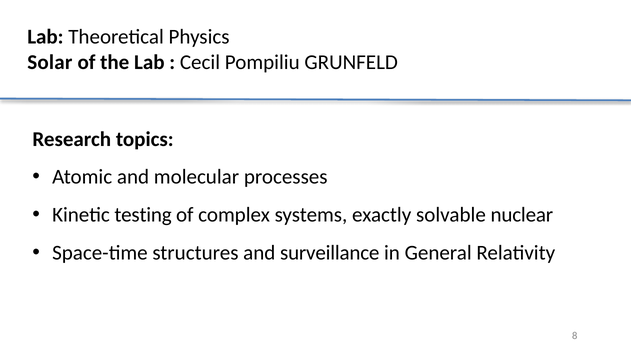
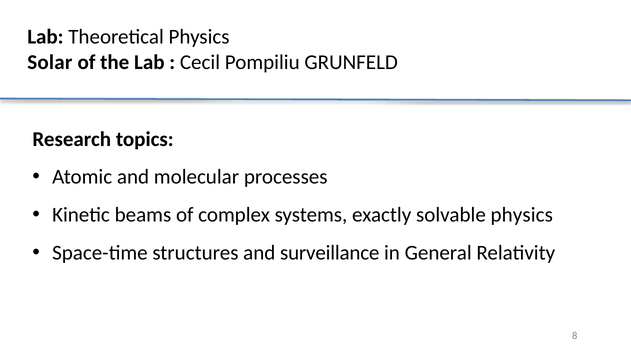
testing: testing -> beams
solvable nuclear: nuclear -> physics
